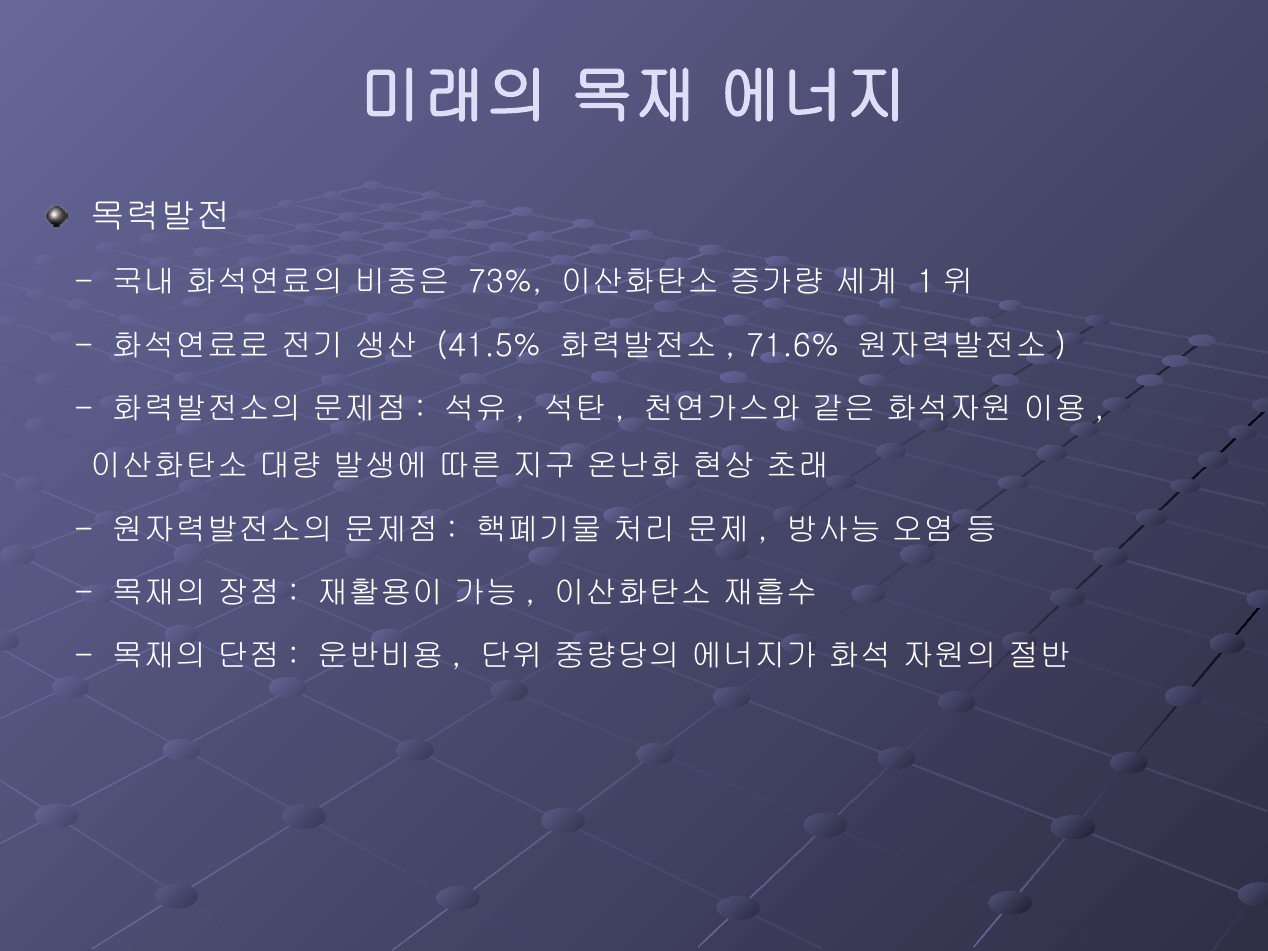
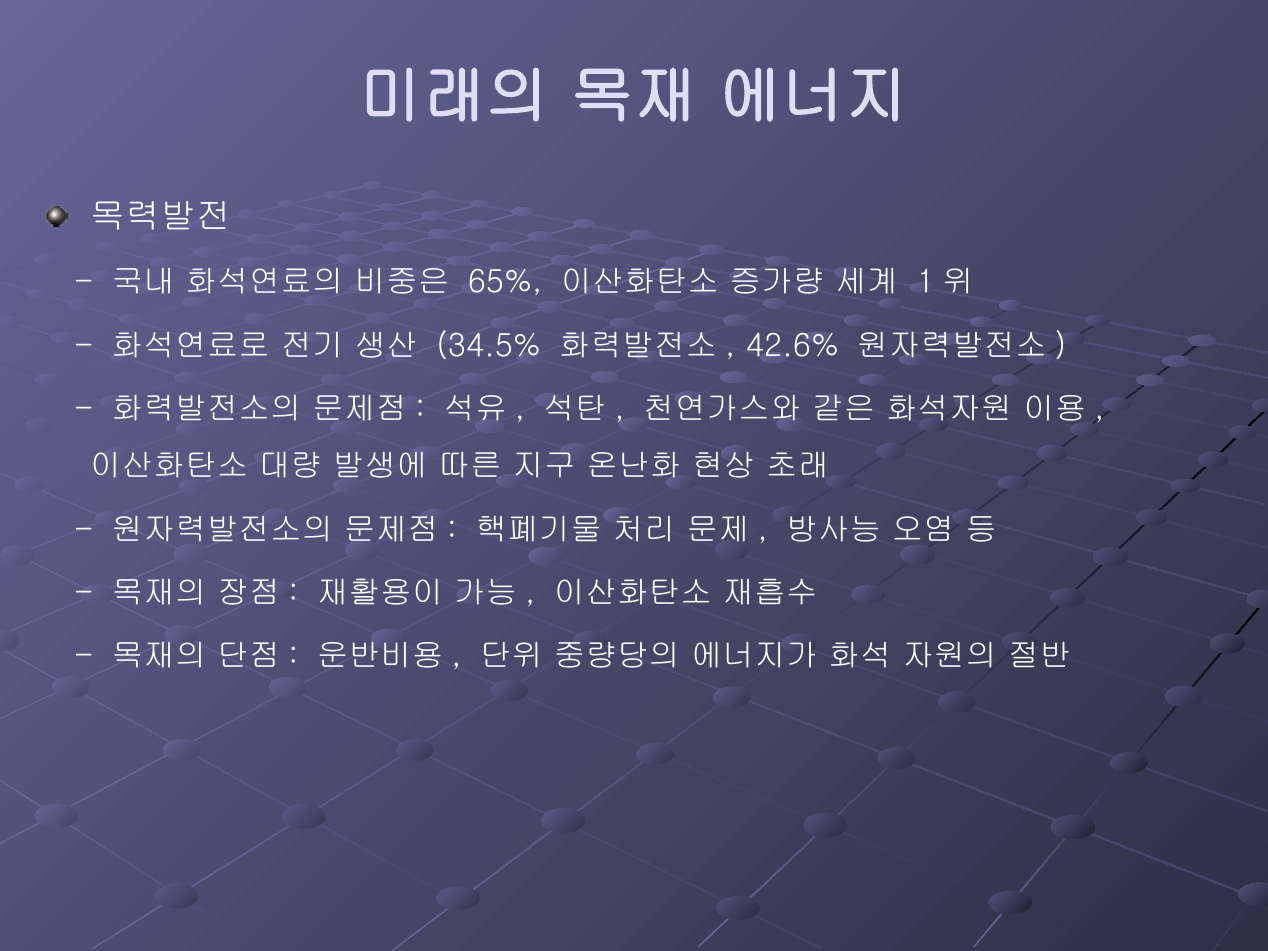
73%: 73% -> 65%
41.5%: 41.5% -> 34.5%
71.6%: 71.6% -> 42.6%
